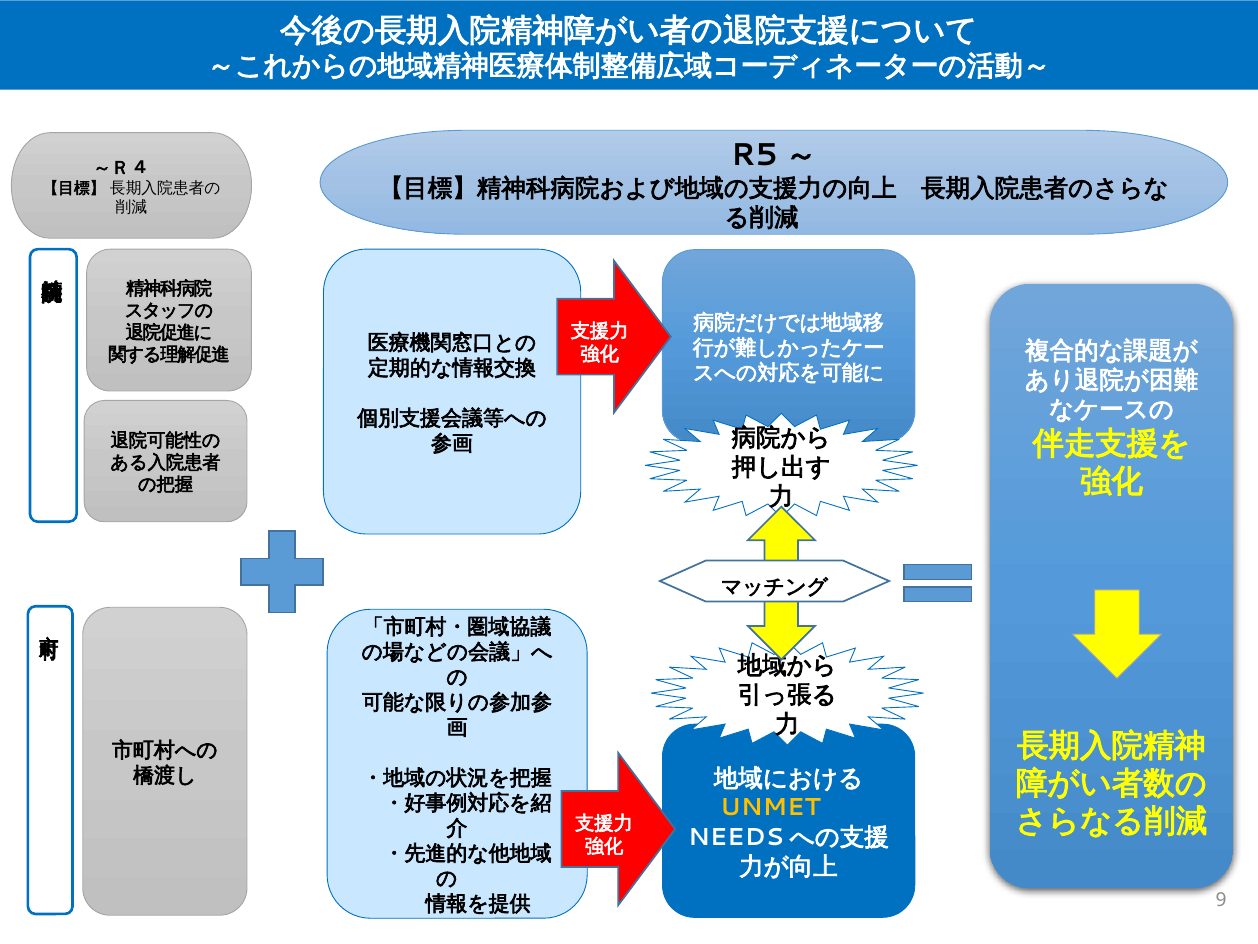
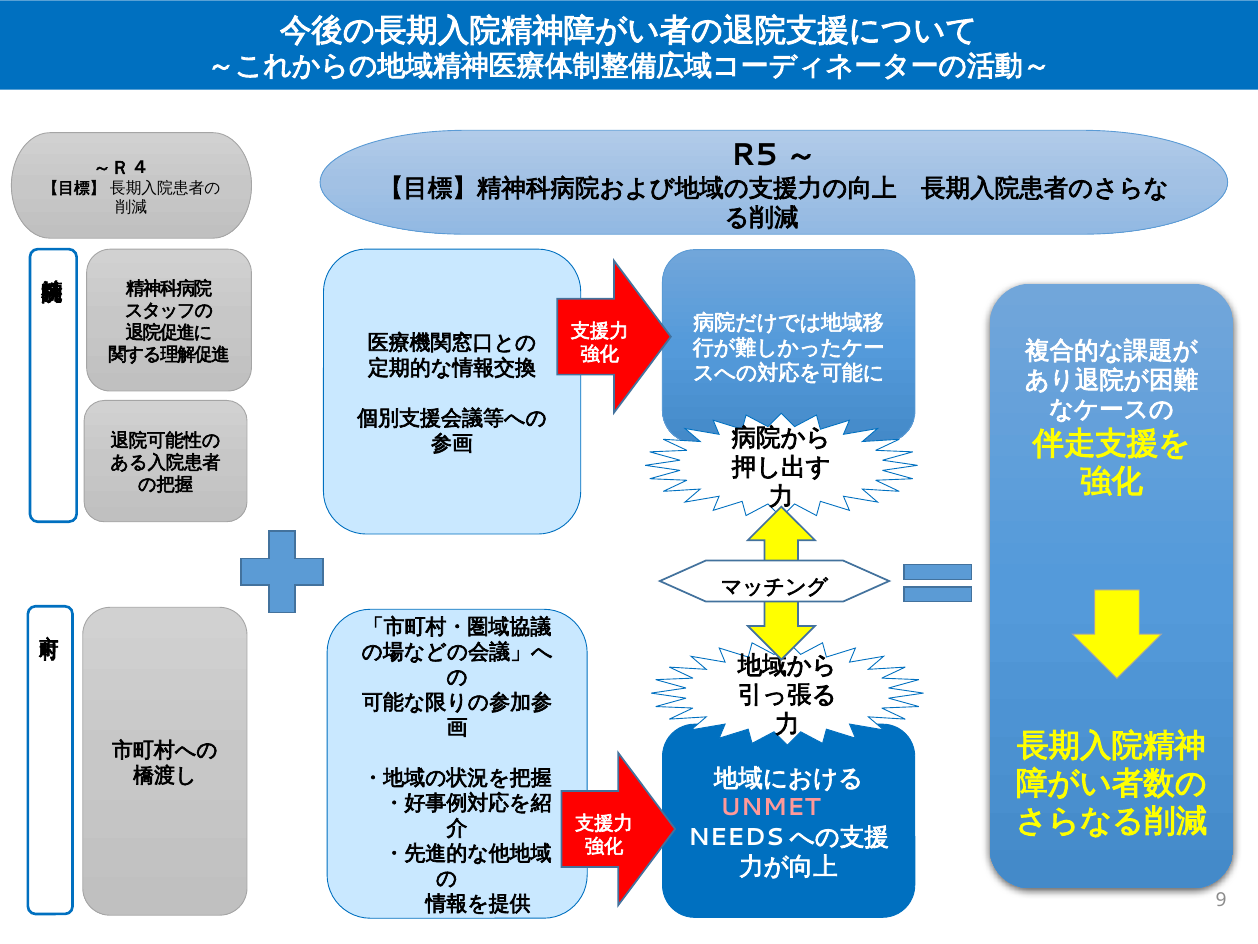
UNMET colour: yellow -> pink
